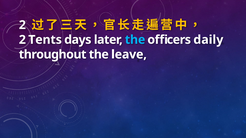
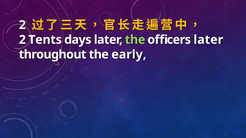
the at (135, 40) colour: light blue -> light green
officers daily: daily -> later
leave: leave -> early
